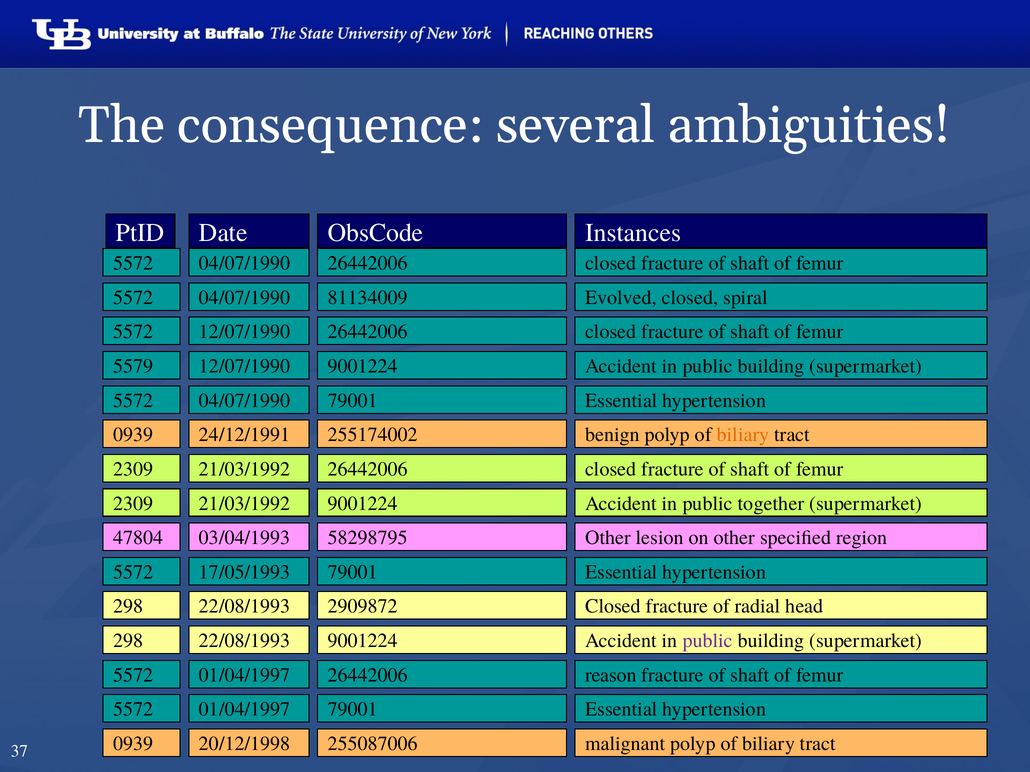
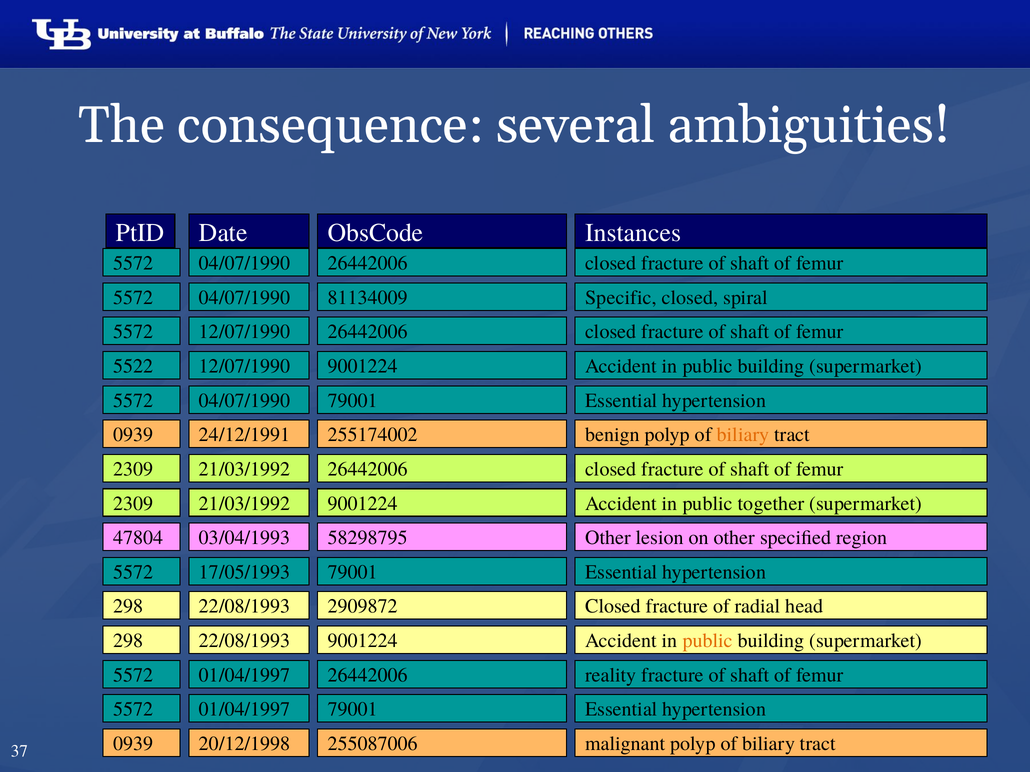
Evolved: Evolved -> Specific
5579: 5579 -> 5522
public at (708, 641) colour: purple -> orange
reason: reason -> reality
